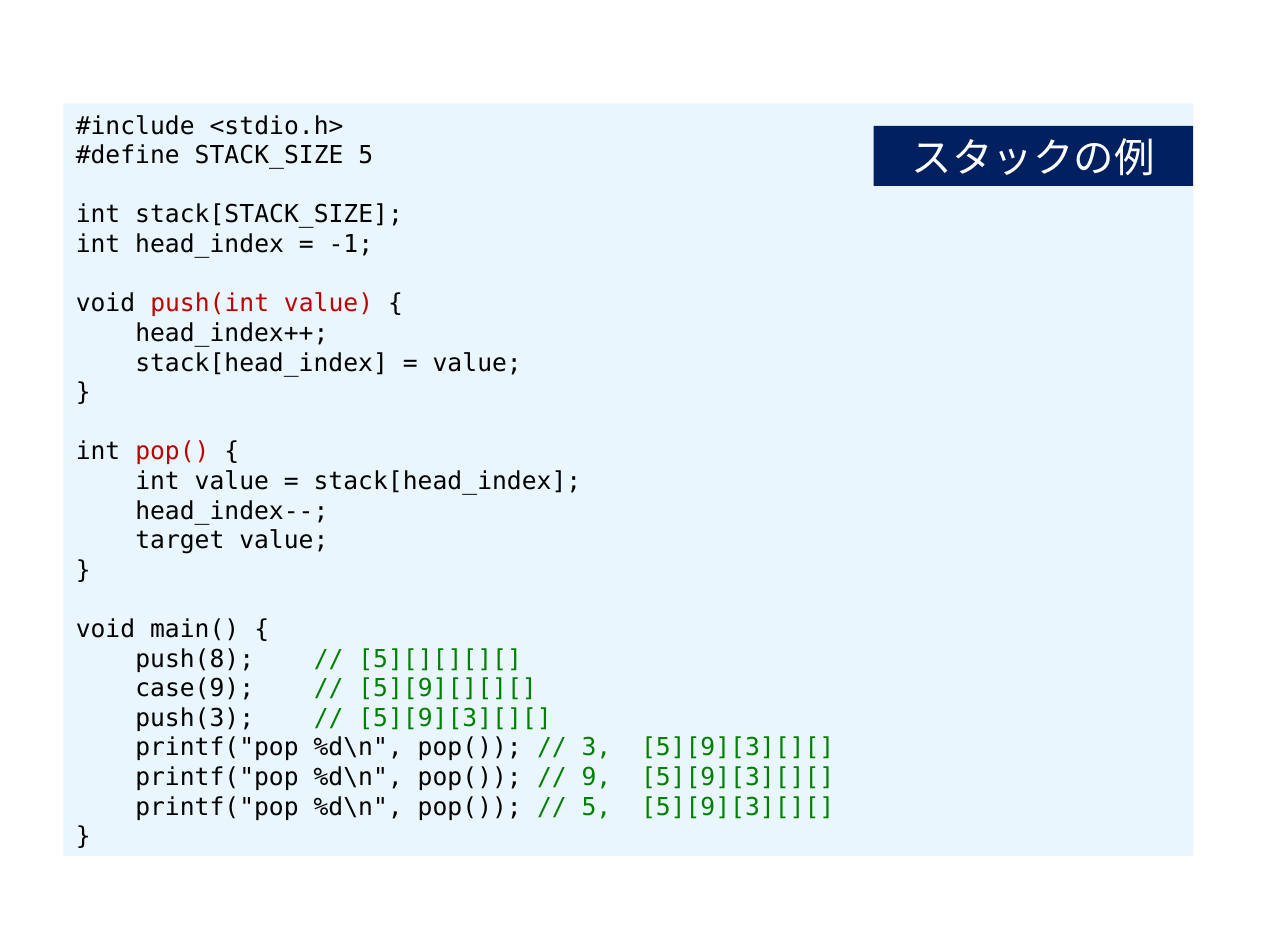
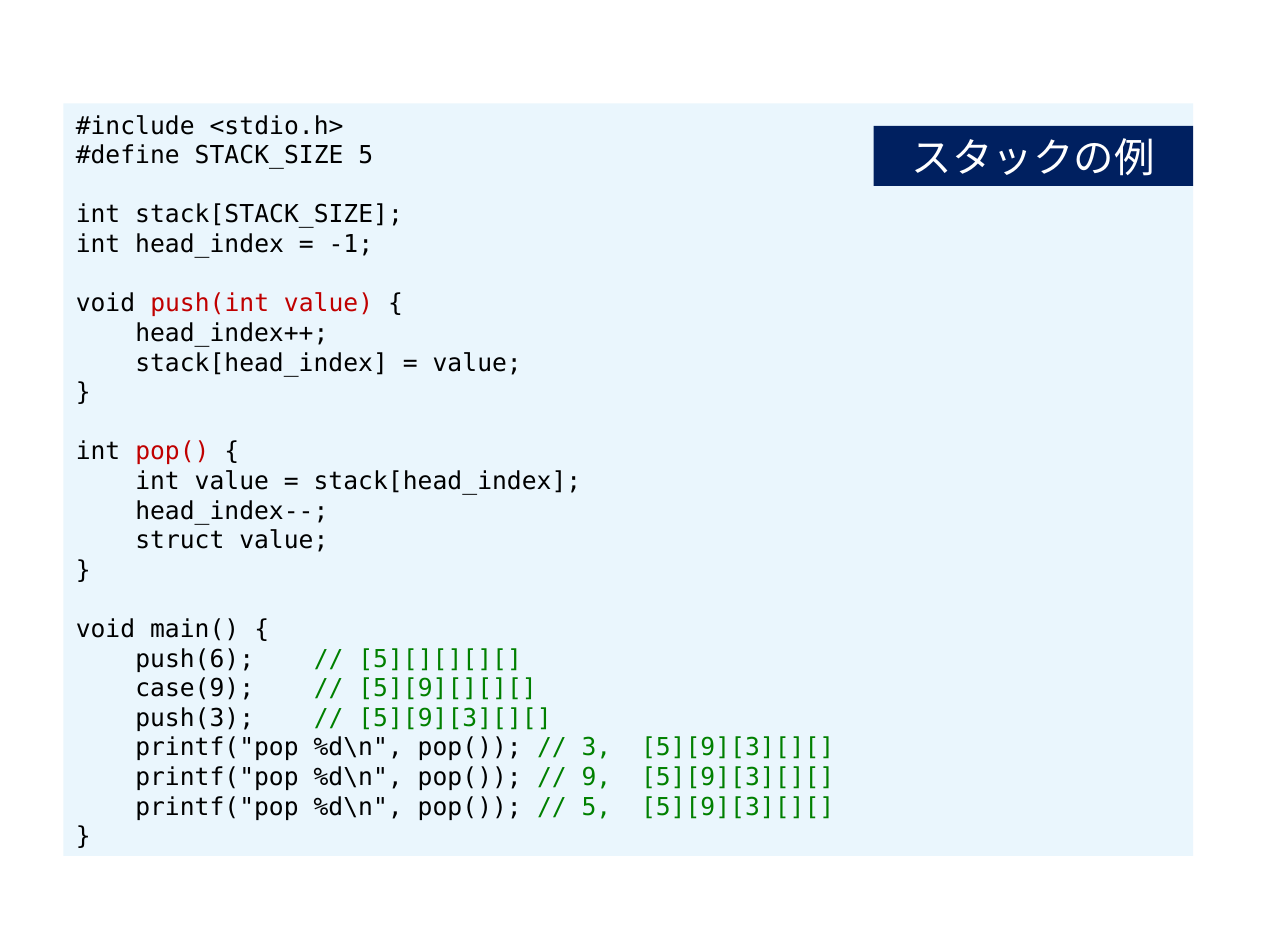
target: target -> struct
push(8: push(8 -> push(6
